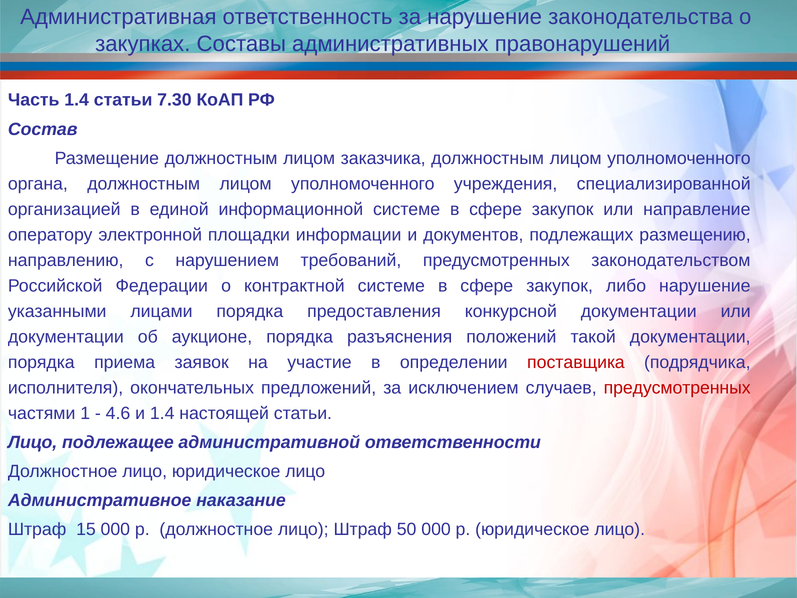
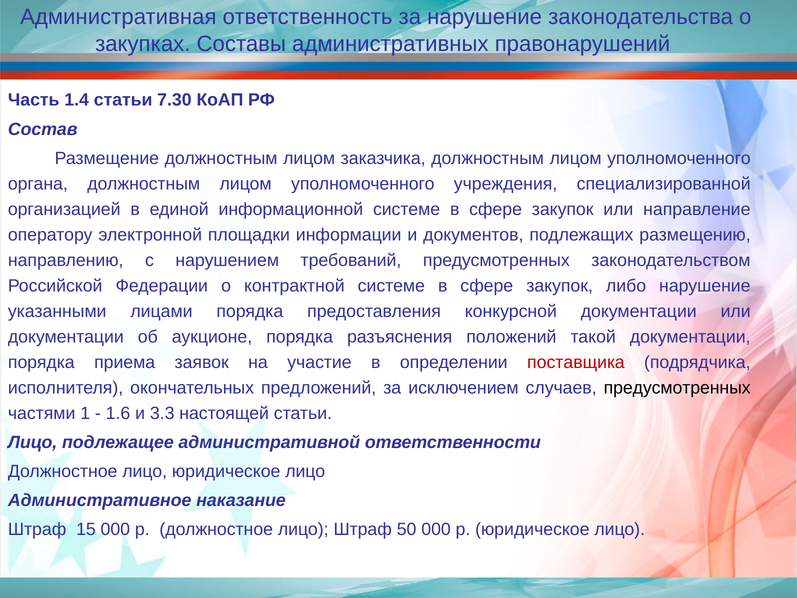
предусмотренных at (677, 388) colour: red -> black
4.6: 4.6 -> 1.6
и 1.4: 1.4 -> 3.3
